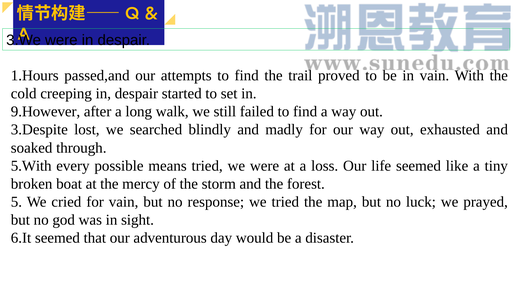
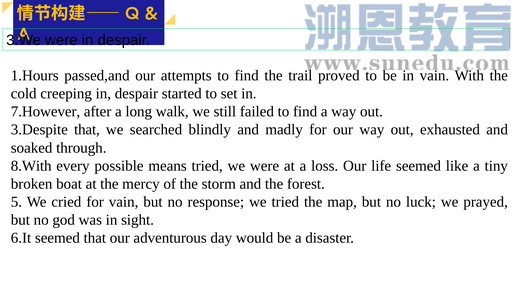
9.However: 9.However -> 7.However
3.Despite lost: lost -> that
5.With: 5.With -> 8.With
